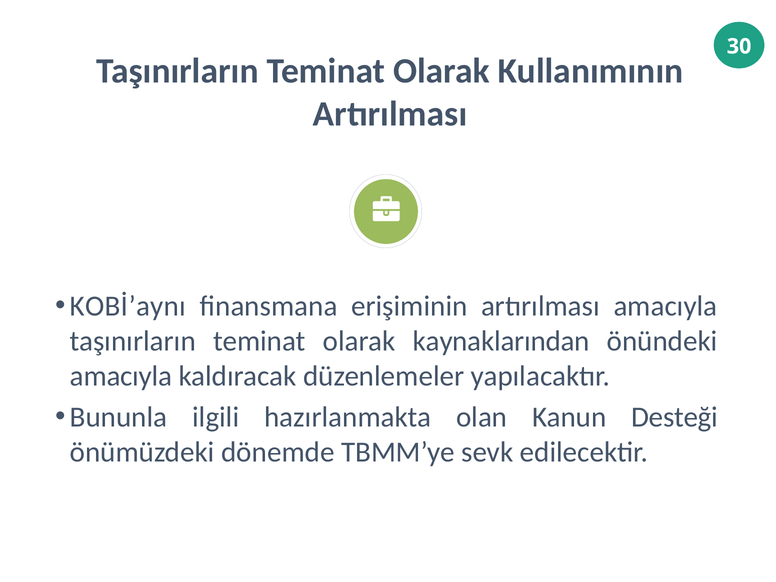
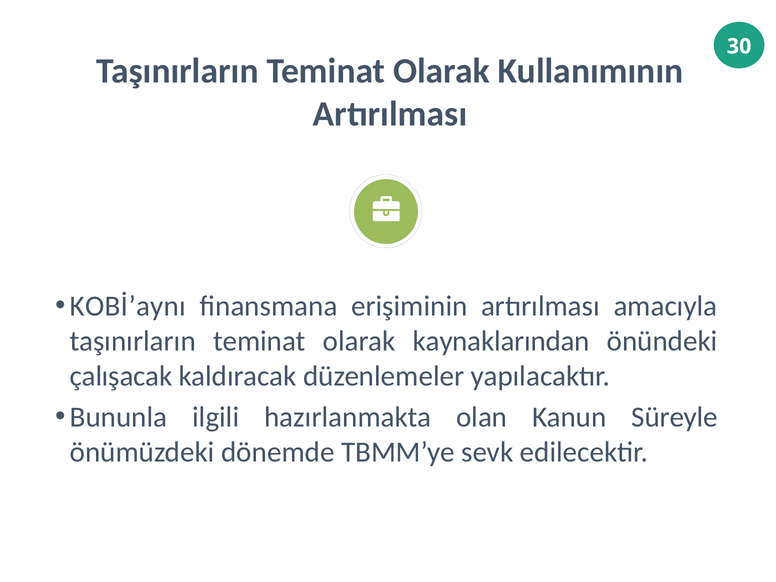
amacıyla at (121, 376): amacıyla -> çalışacak
Desteği: Desteği -> Süreyle
